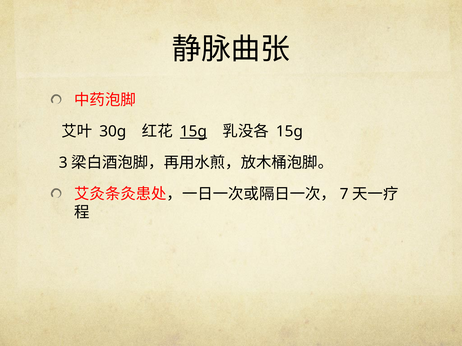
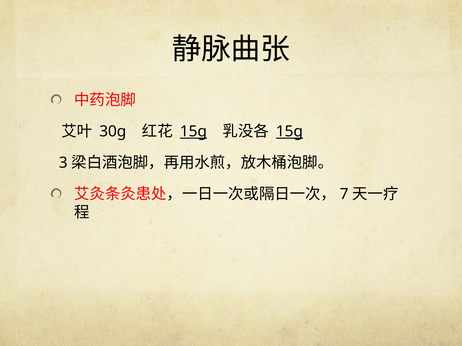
15g at (289, 132) underline: none -> present
